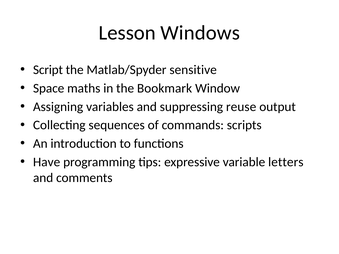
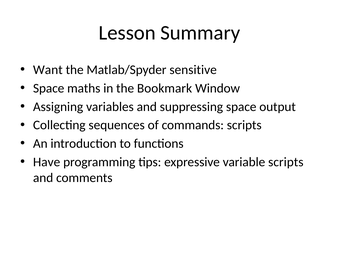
Windows: Windows -> Summary
Script: Script -> Want
suppressing reuse: reuse -> space
variable letters: letters -> scripts
